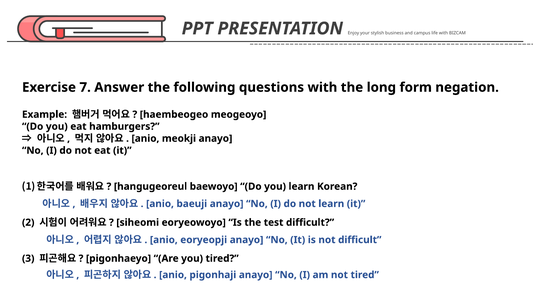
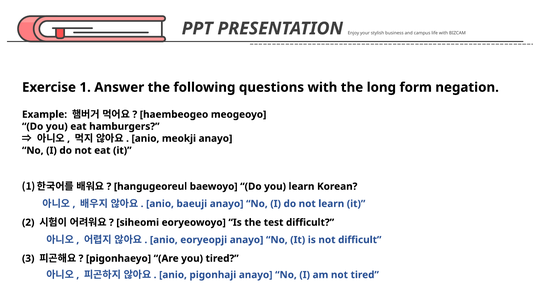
7: 7 -> 1
